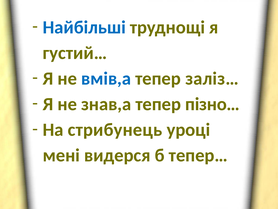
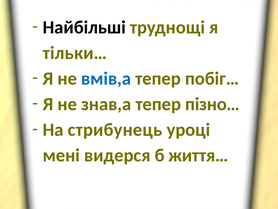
Найбільші colour: blue -> black
густий…: густий… -> тільки…
заліз…: заліз… -> побіг…
тепер…: тепер… -> життя…
